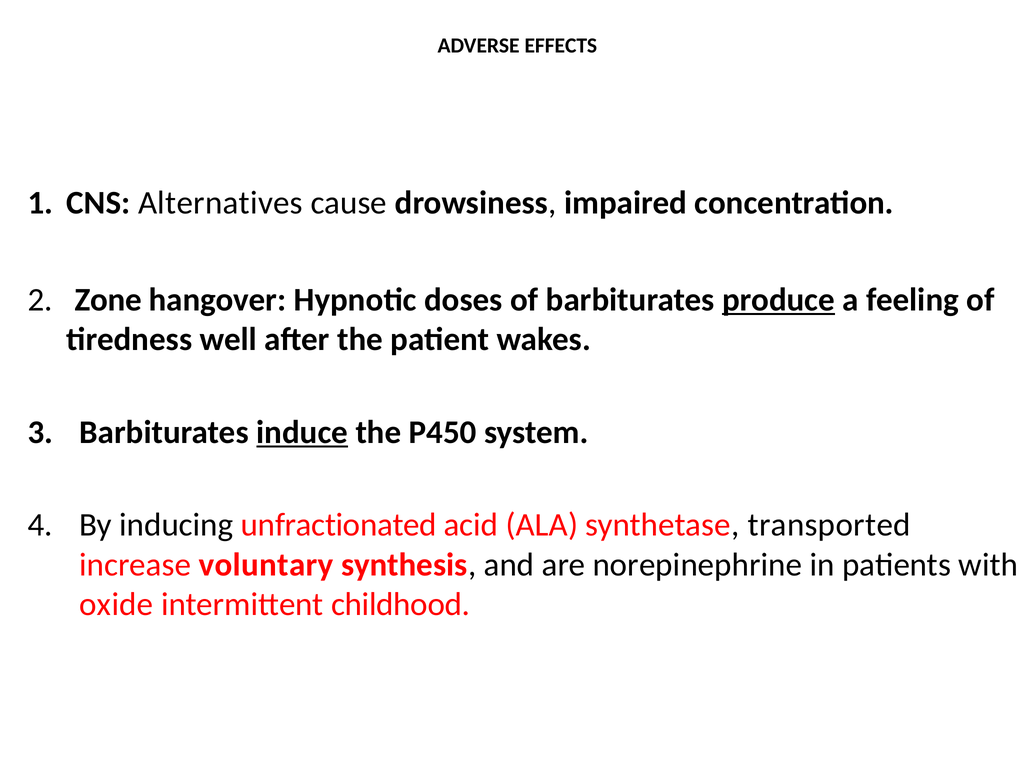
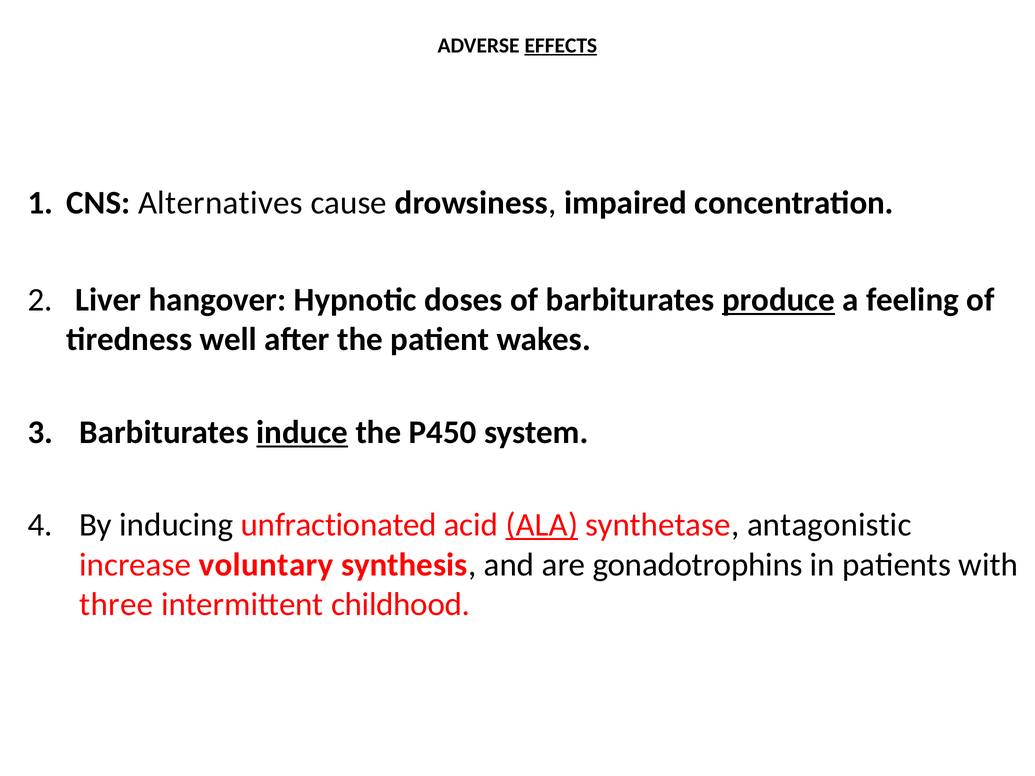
EFFECTS underline: none -> present
Zone: Zone -> Liver
ALA underline: none -> present
transported: transported -> antagonistic
norepinephrine: norepinephrine -> gonadotrophins
oxide: oxide -> three
